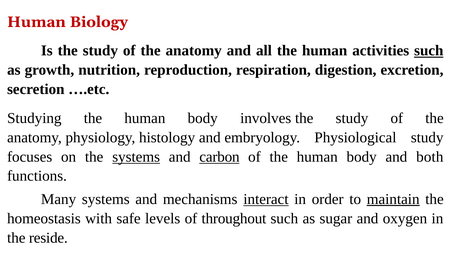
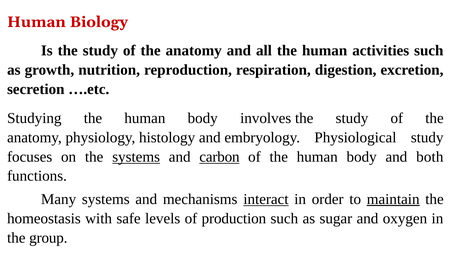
such at (429, 51) underline: present -> none
throughout: throughout -> production
reside: reside -> group
